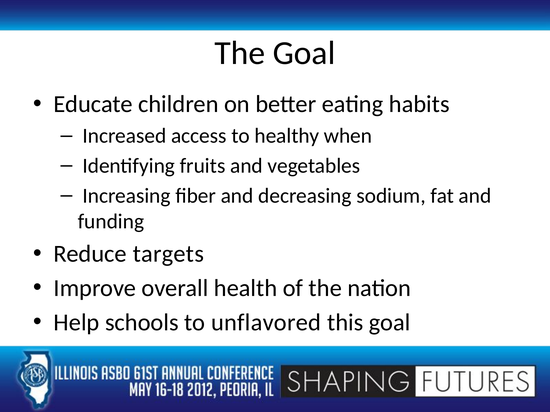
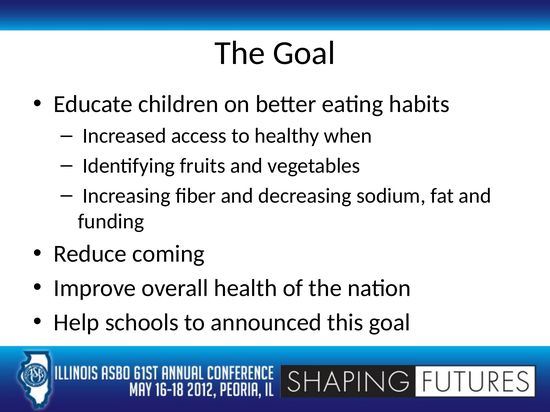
targets: targets -> coming
unflavored: unflavored -> announced
